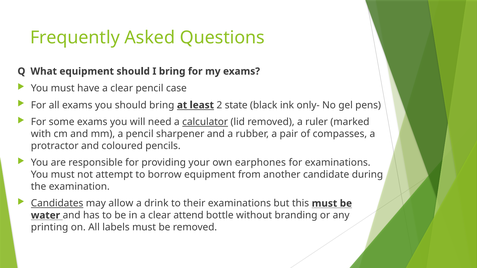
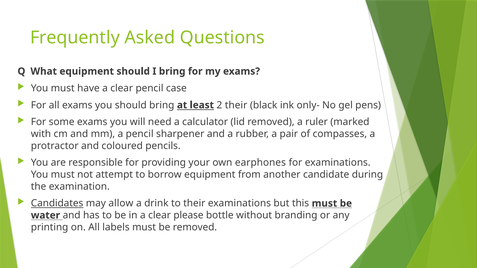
2 state: state -> their
calculator underline: present -> none
attend: attend -> please
